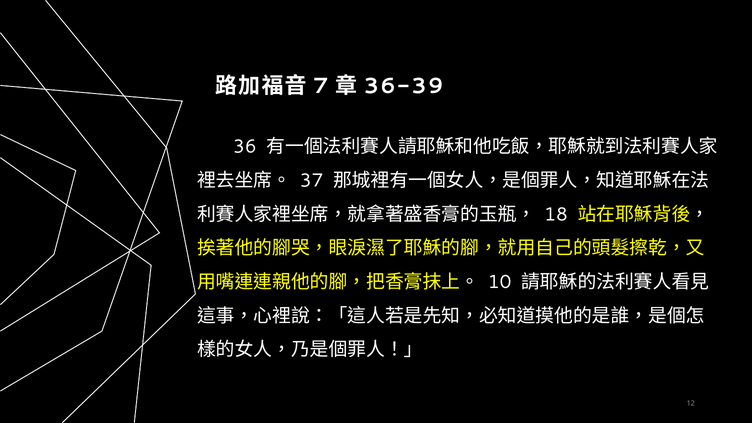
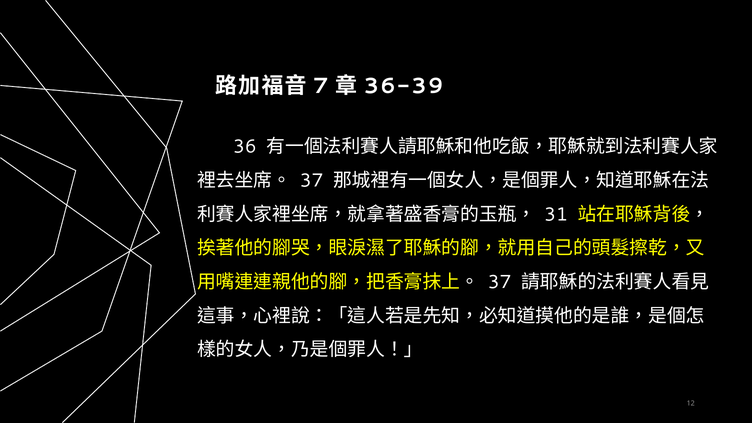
18: 18 -> 31
10 at (500, 282): 10 -> 37
